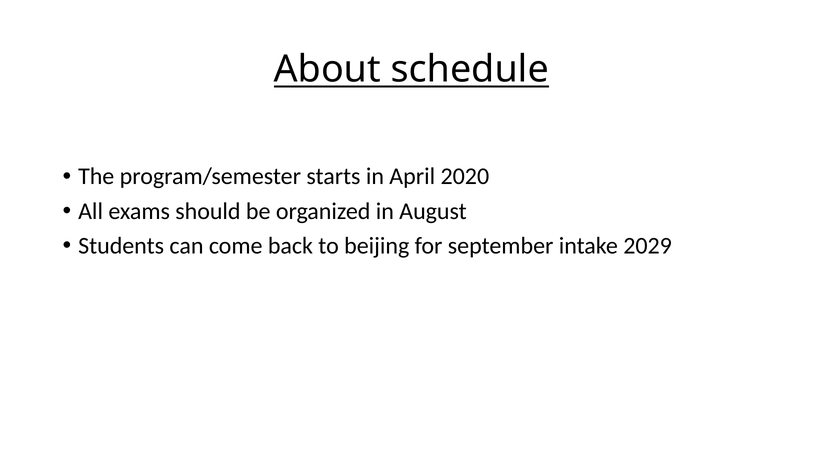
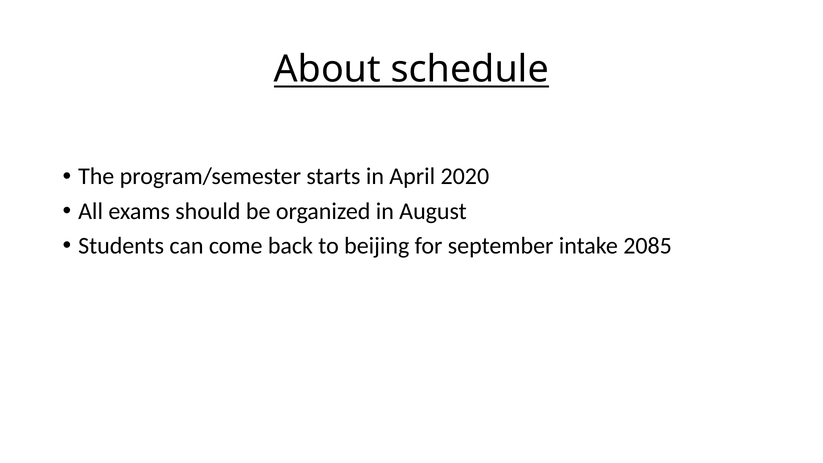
2029: 2029 -> 2085
